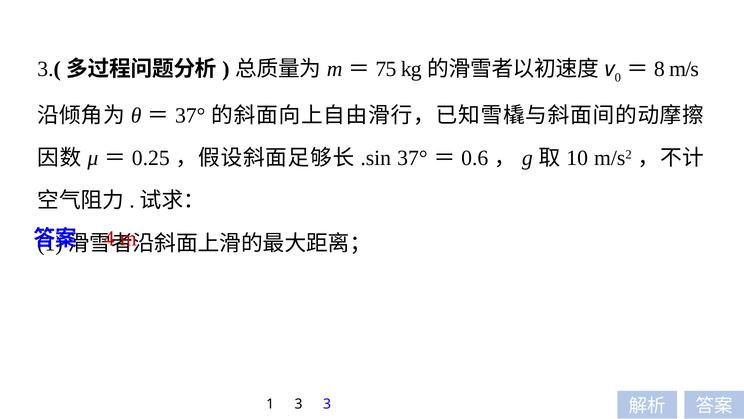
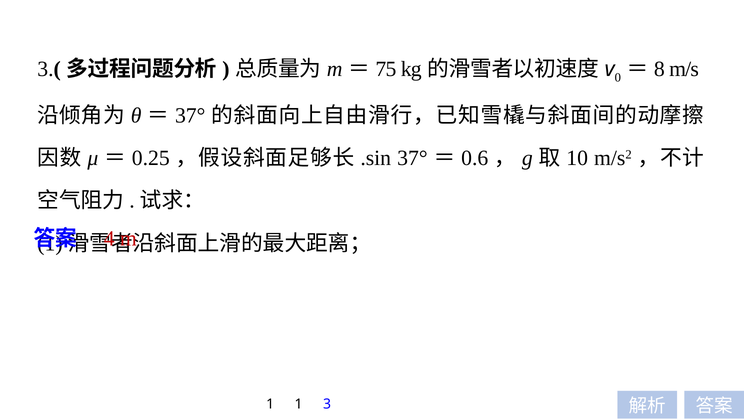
1 3: 3 -> 1
